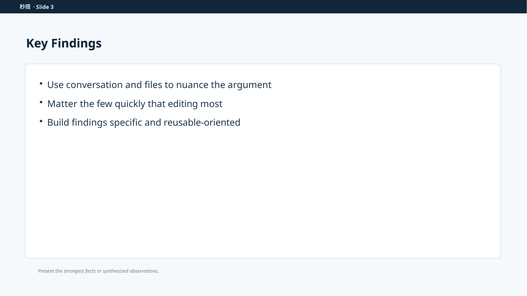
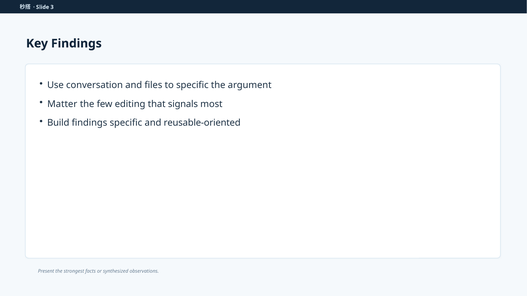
to nuance: nuance -> specific
quickly: quickly -> editing
editing: editing -> signals
